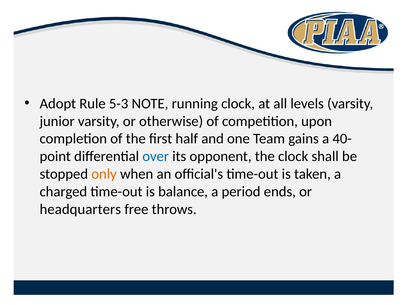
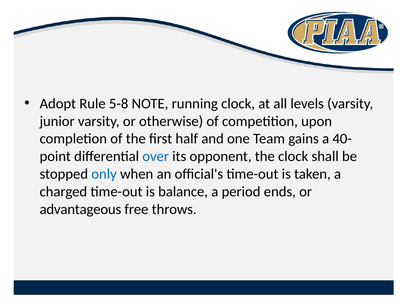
5-3: 5-3 -> 5-8
only colour: orange -> blue
headquarters: headquarters -> advantageous
